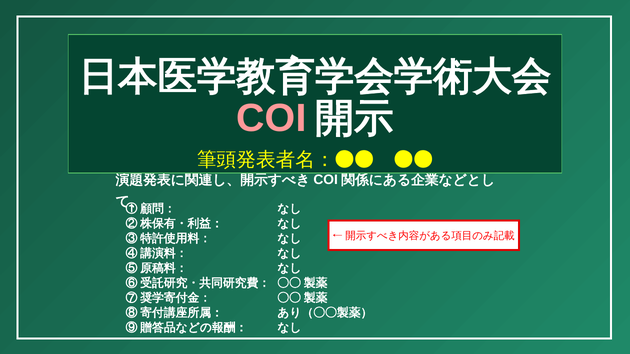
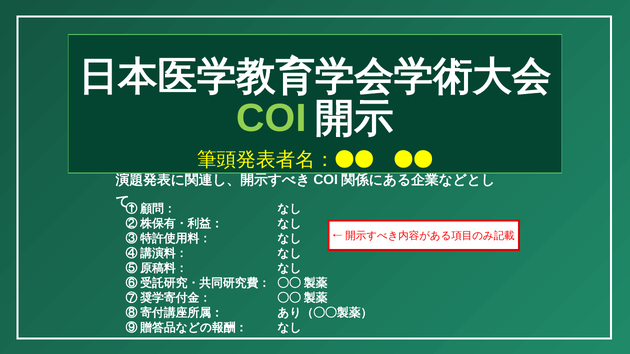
COI colour: pink -> light green
